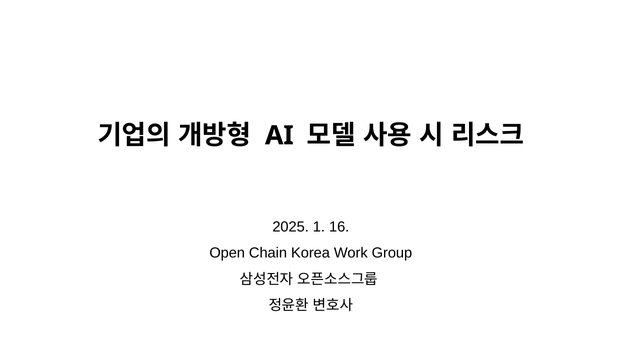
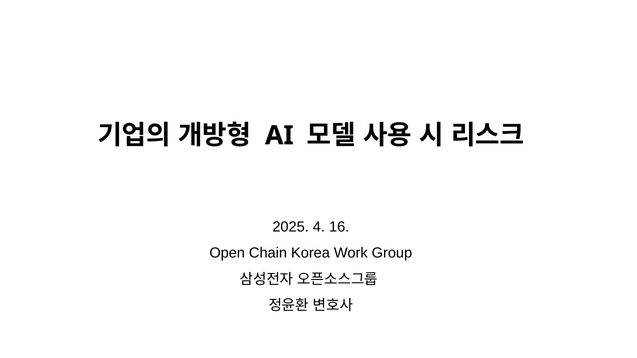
1: 1 -> 4
